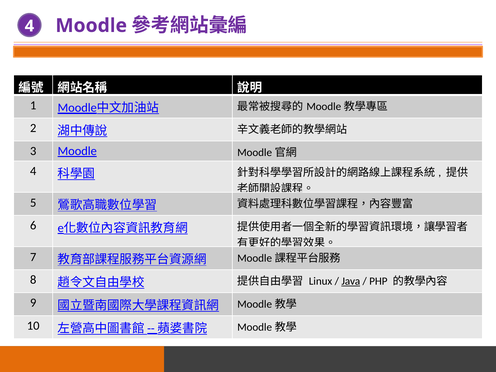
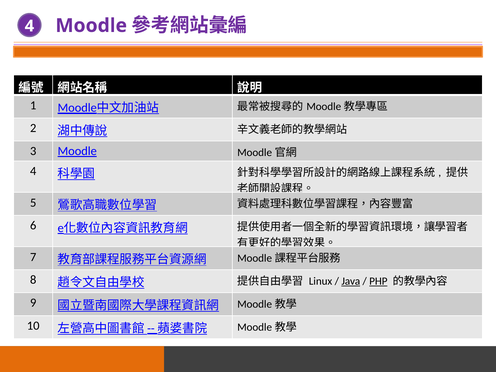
PHP underline: none -> present
